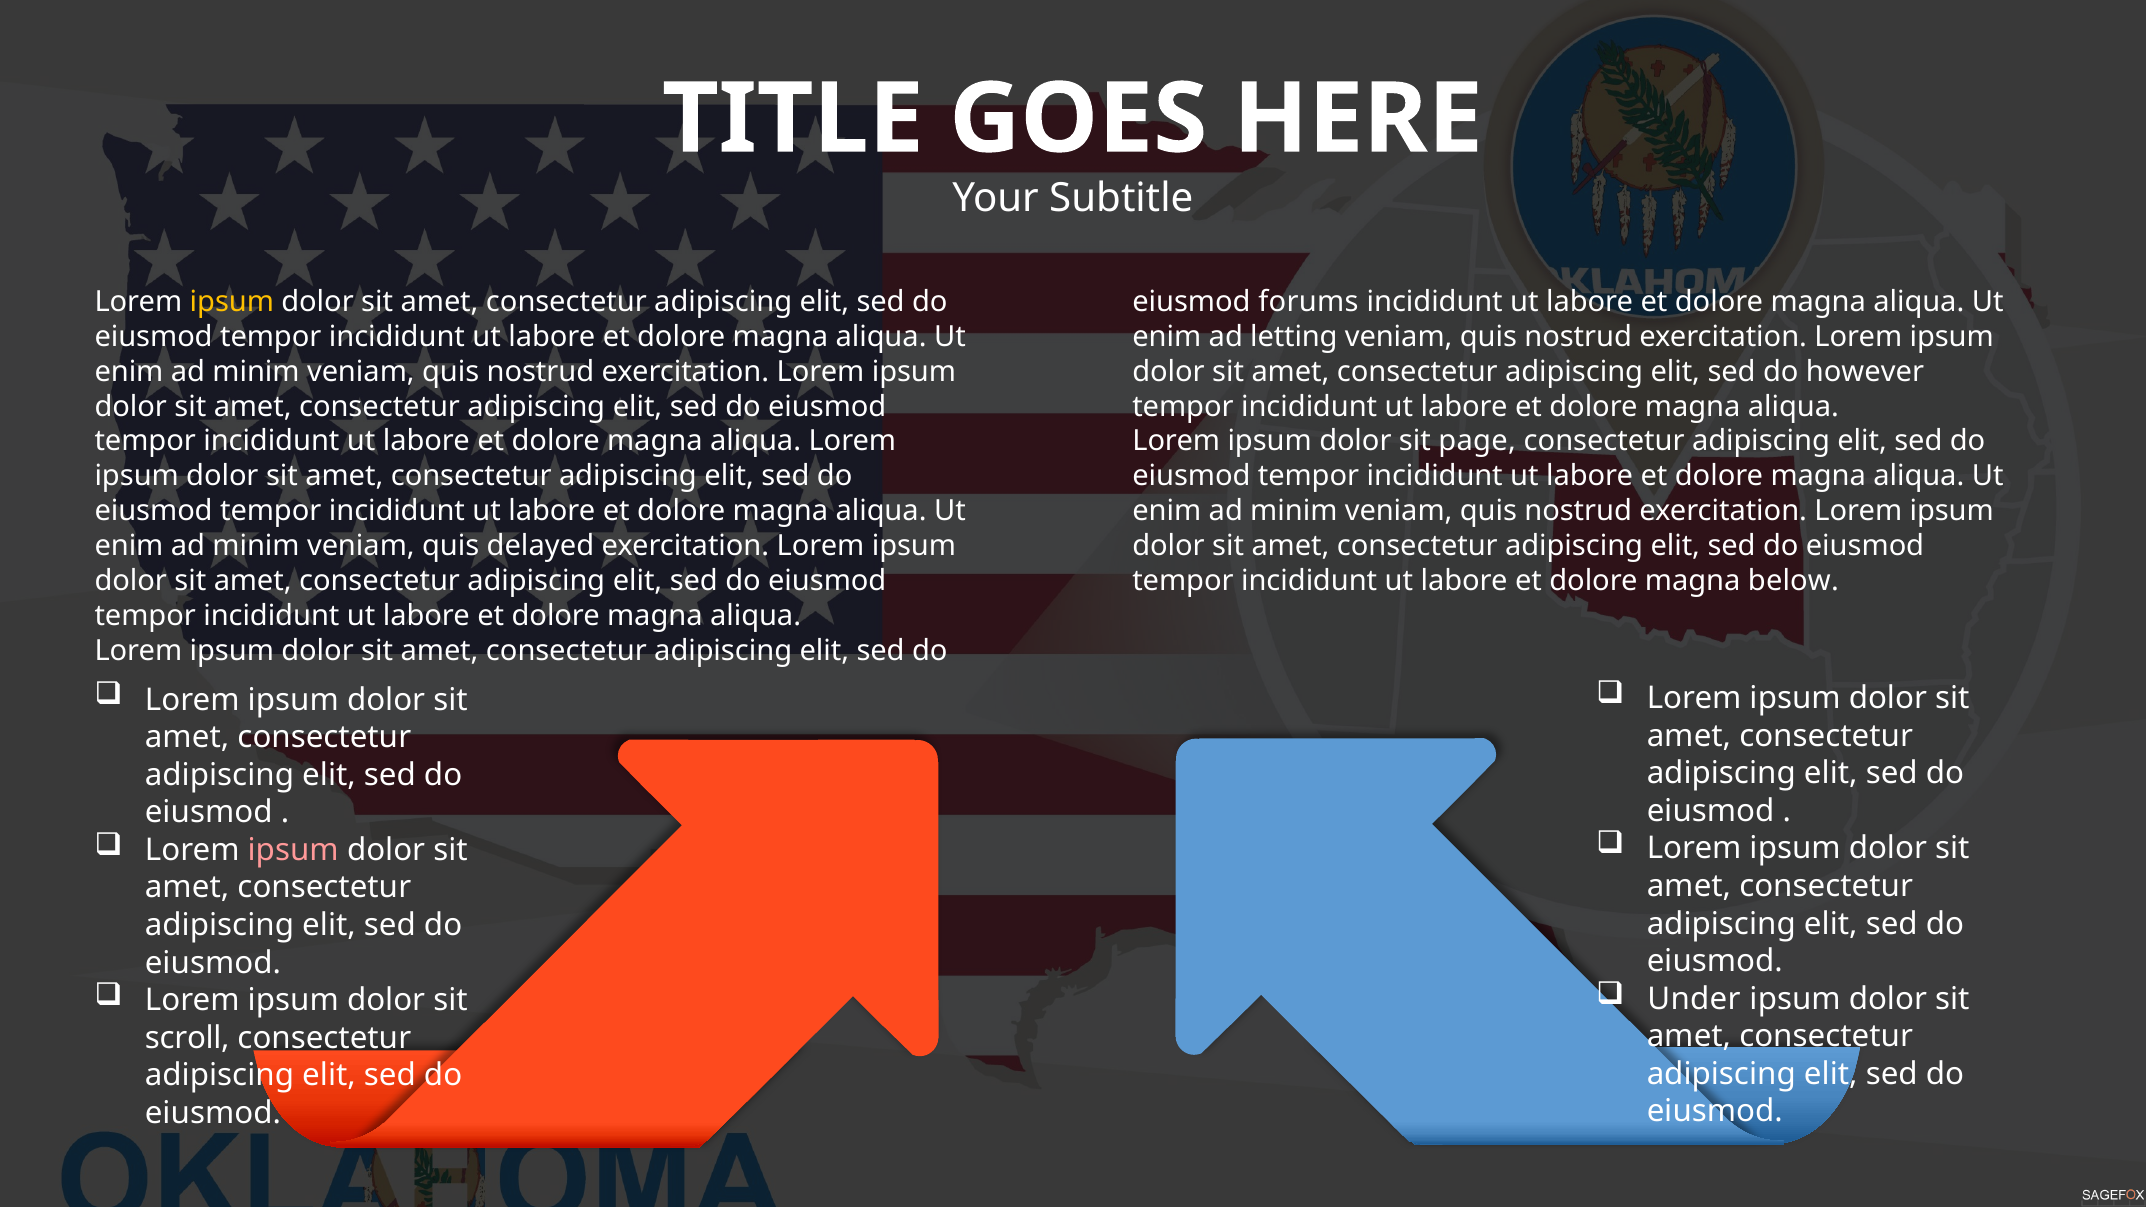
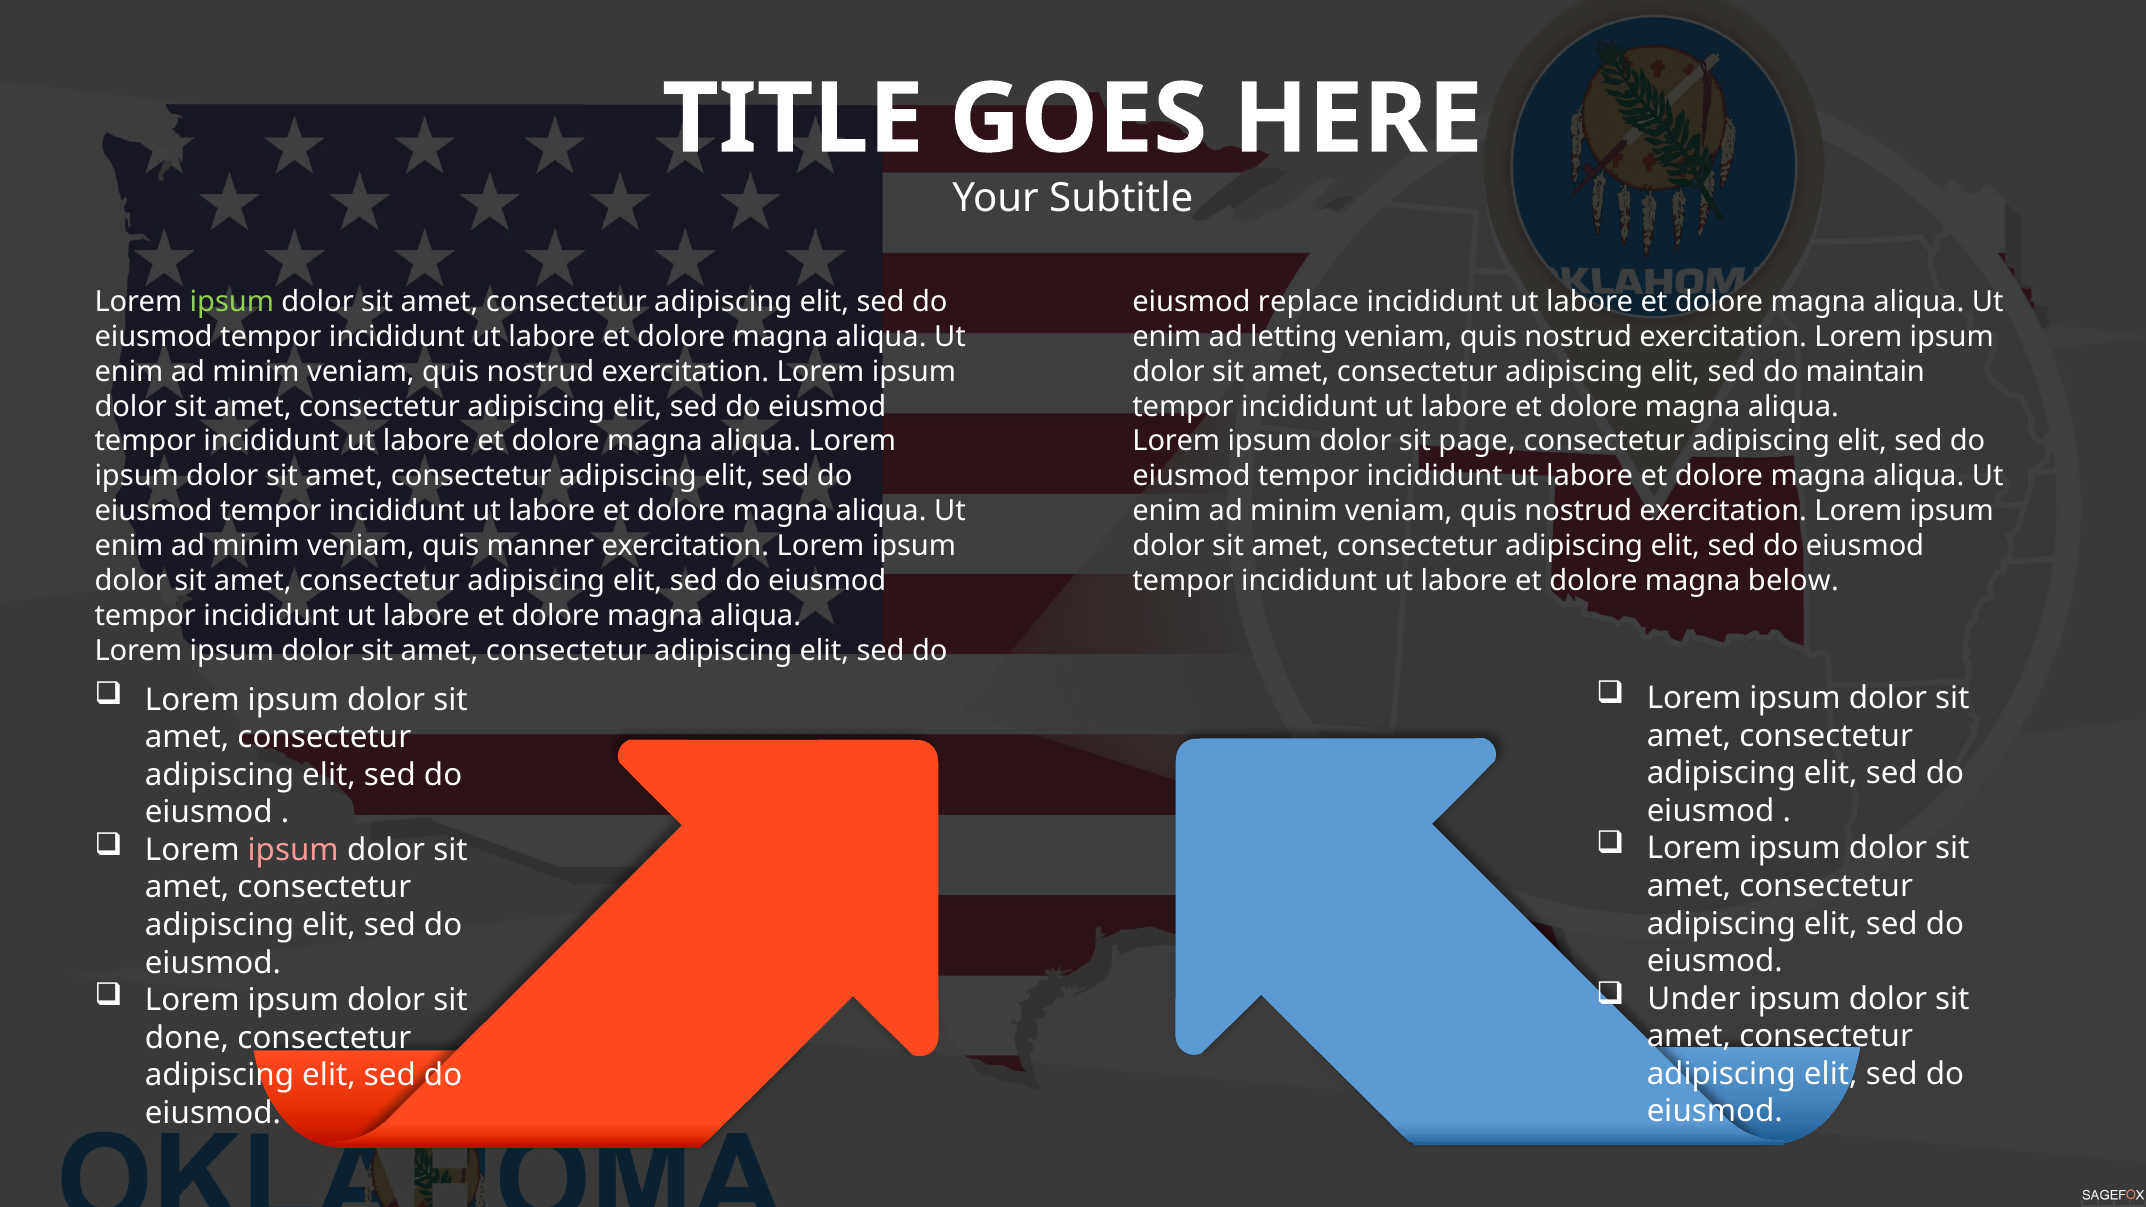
ipsum at (232, 302) colour: yellow -> light green
forums: forums -> replace
however: however -> maintain
delayed: delayed -> manner
scroll: scroll -> done
